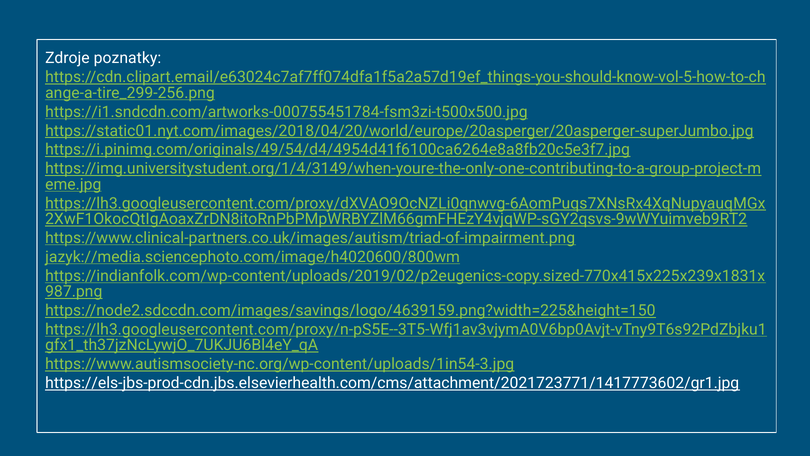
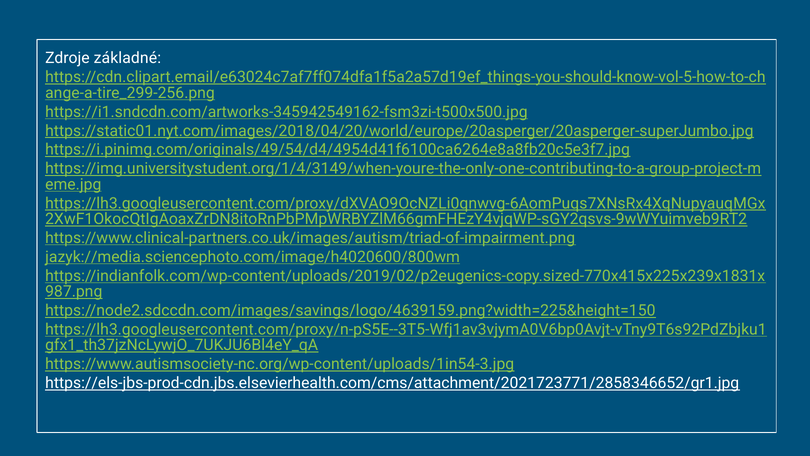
poznatky: poznatky -> základné
https://i1.sndcdn.com/artworks-000755451784-fsm3zi-t500x500.jpg: https://i1.sndcdn.com/artworks-000755451784-fsm3zi-t500x500.jpg -> https://i1.sndcdn.com/artworks-345942549162-fsm3zi-t500x500.jpg
https://els-jbs-prod-cdn.jbs.elsevierhealth.com/cms/attachment/2021723771/1417773602/gr1.jpg: https://els-jbs-prod-cdn.jbs.elsevierhealth.com/cms/attachment/2021723771/1417773602/gr1.jpg -> https://els-jbs-prod-cdn.jbs.elsevierhealth.com/cms/attachment/2021723771/2858346652/gr1.jpg
